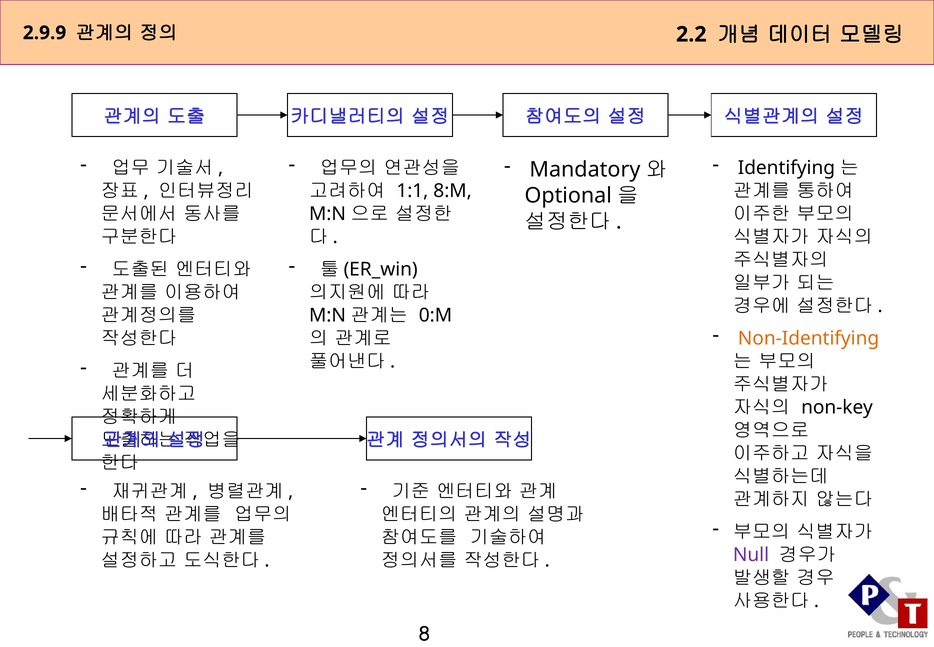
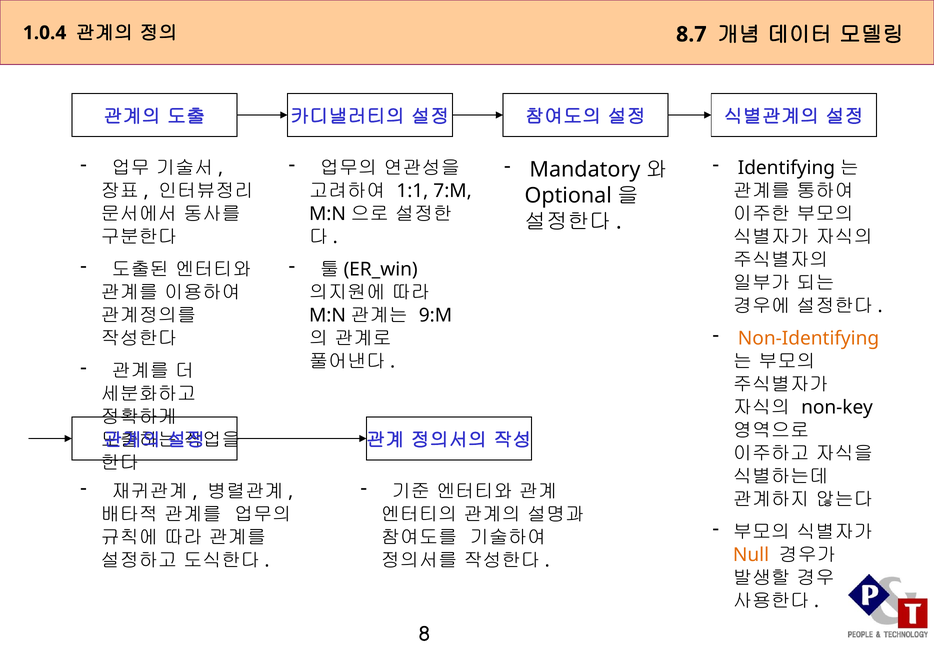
2.9.9: 2.9.9 -> 1.0.4
2.2: 2.2 -> 8.7
8:M: 8:M -> 7:M
0:M: 0:M -> 9:M
Null colour: purple -> orange
